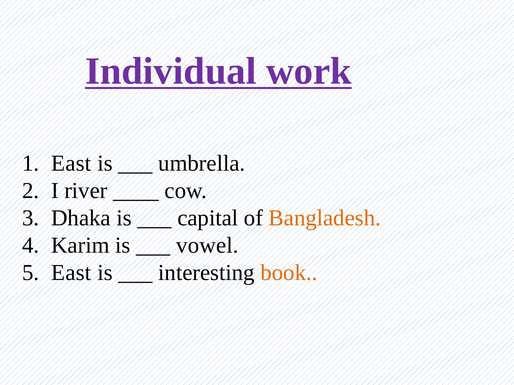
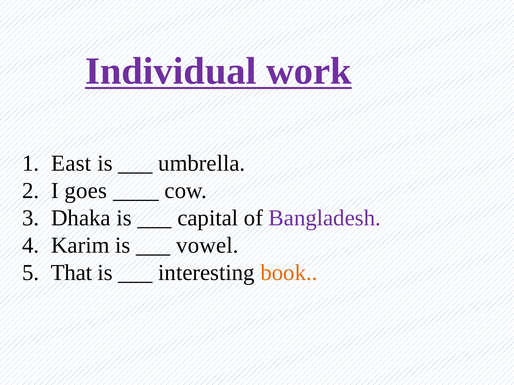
river: river -> goes
Bangladesh colour: orange -> purple
East at (71, 273): East -> That
